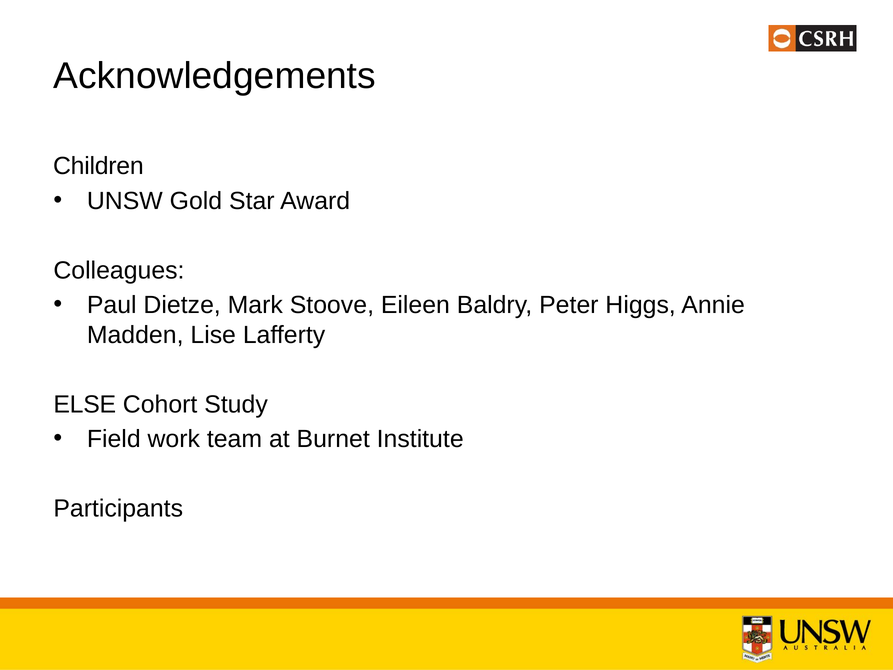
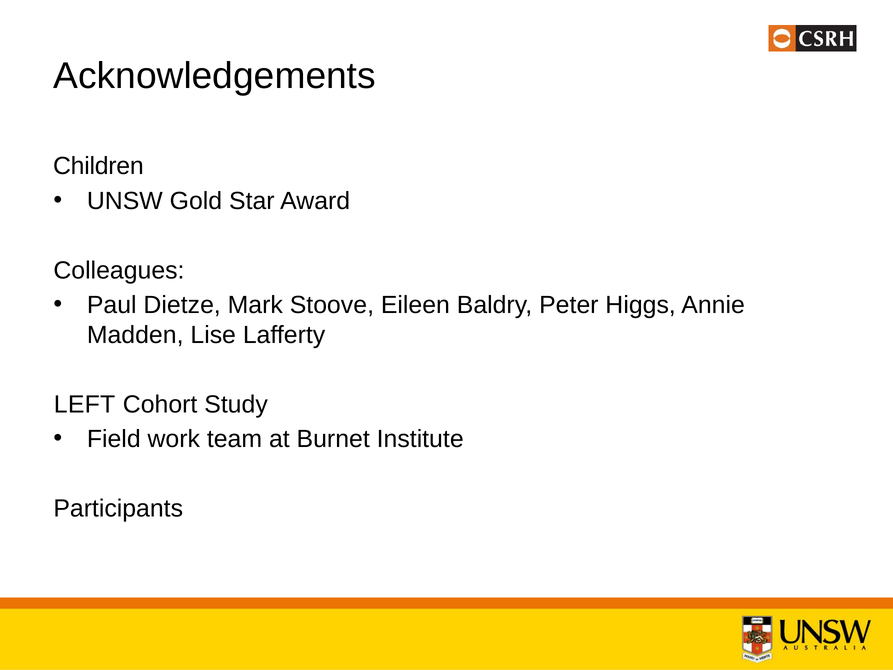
ELSE: ELSE -> LEFT
